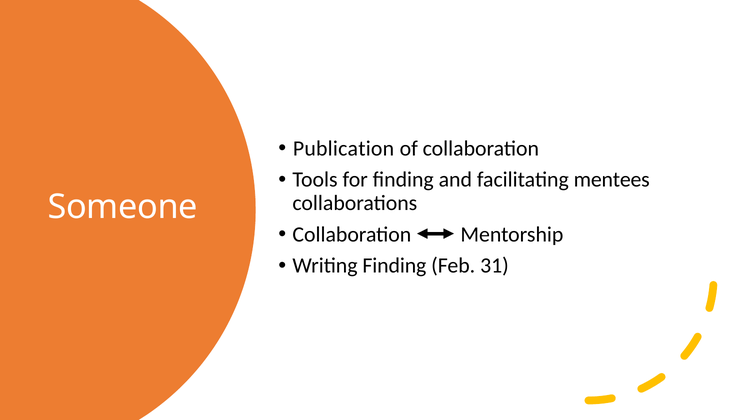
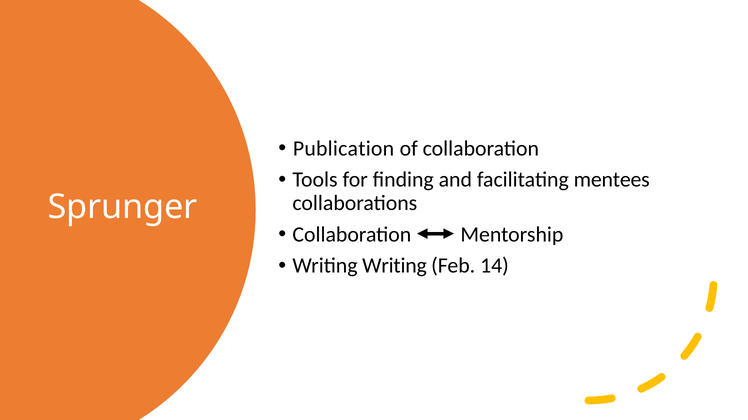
Someone: Someone -> Sprunger
Writing Finding: Finding -> Writing
31: 31 -> 14
